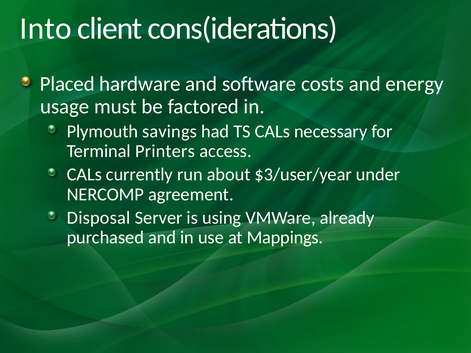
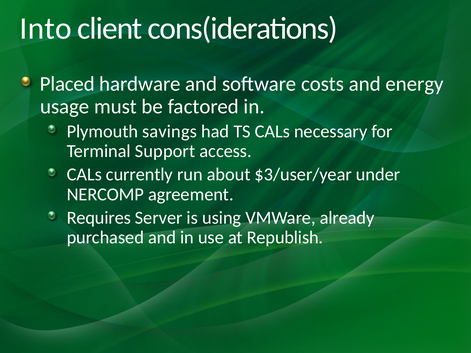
Printers: Printers -> Support
Disposal: Disposal -> Requires
Mappings: Mappings -> Republish
